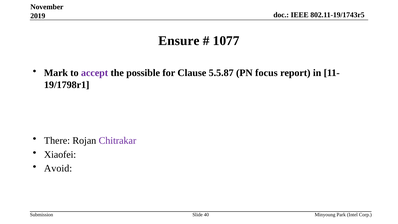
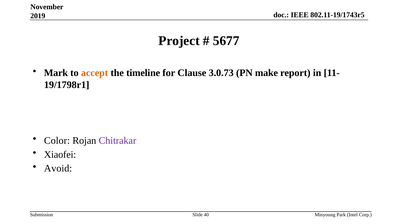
Ensure: Ensure -> Project
1077: 1077 -> 5677
accept colour: purple -> orange
possible: possible -> timeline
5.5.87: 5.5.87 -> 3.0.73
focus: focus -> make
There: There -> Color
